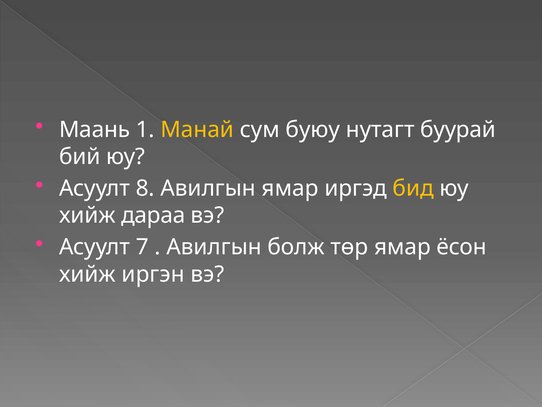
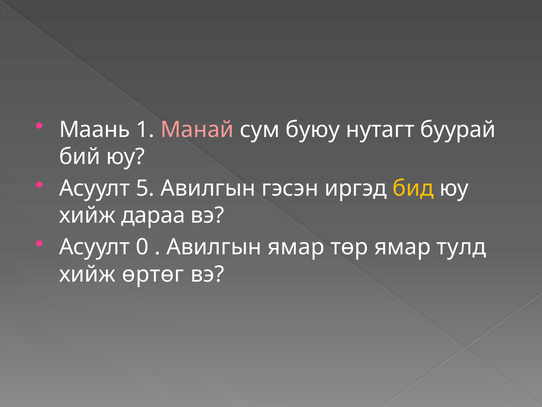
Манай colour: yellow -> pink
8: 8 -> 5
Авилгын ямар: ямар -> гэсэн
7: 7 -> 0
Авилгын болж: болж -> ямар
ёсон: ёсон -> тулд
иргэн: иргэн -> өртөг
